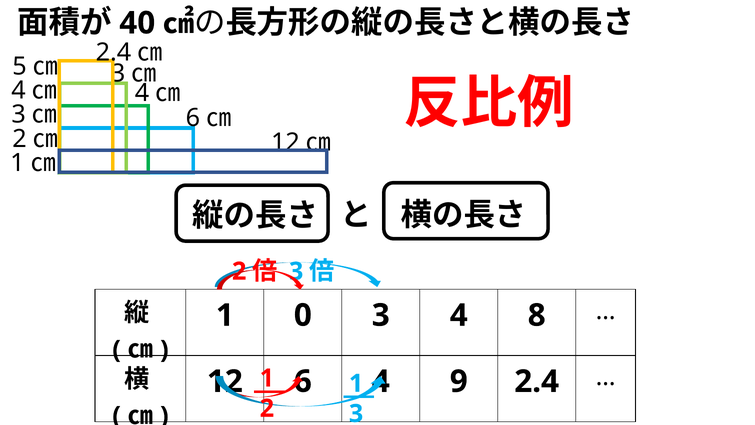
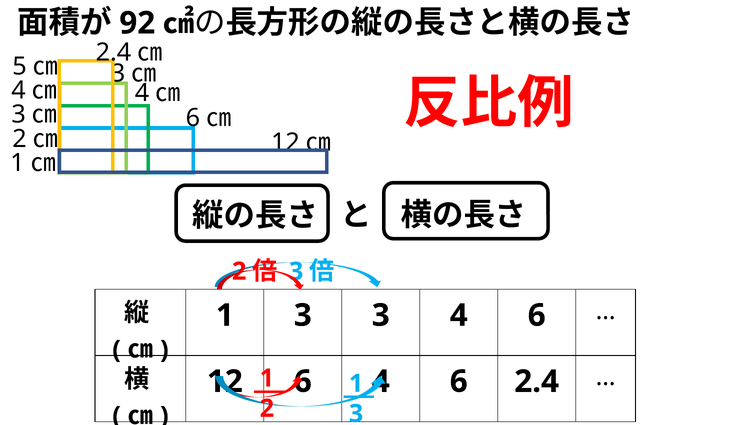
40: 40 -> 92
0 at (303, 315): 0 -> 3
3 4 8: 8 -> 6
9 at (459, 381): 9 -> 6
